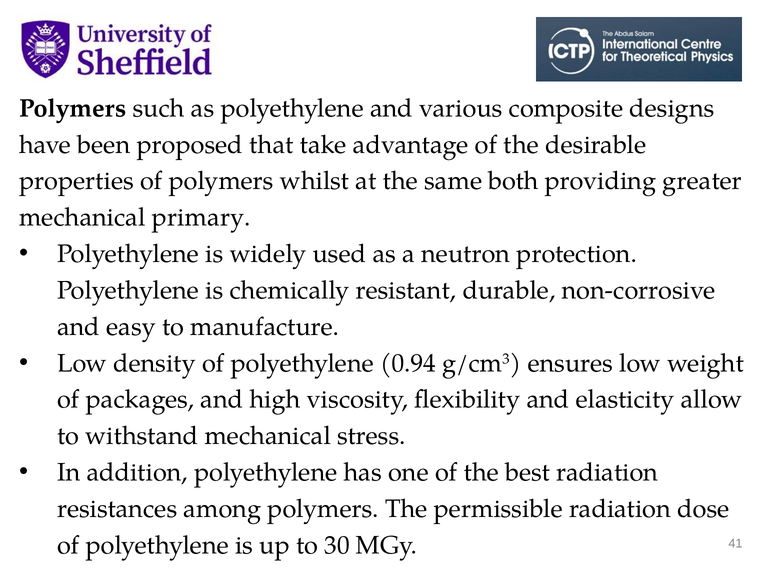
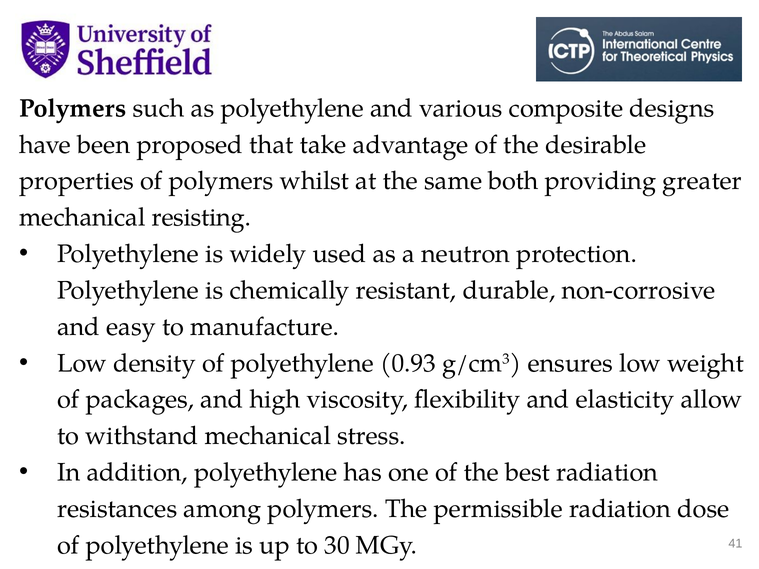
primary: primary -> resisting
0.94: 0.94 -> 0.93
